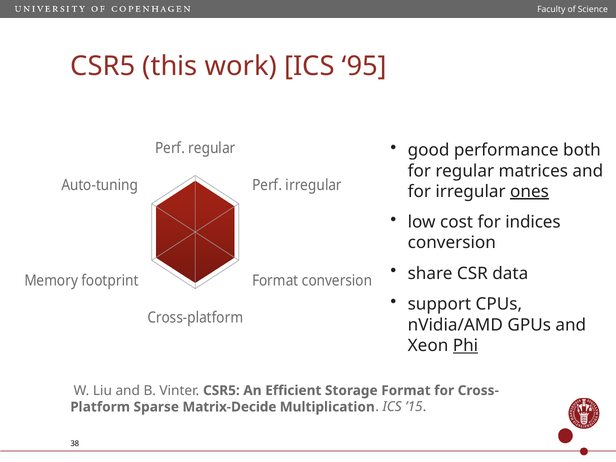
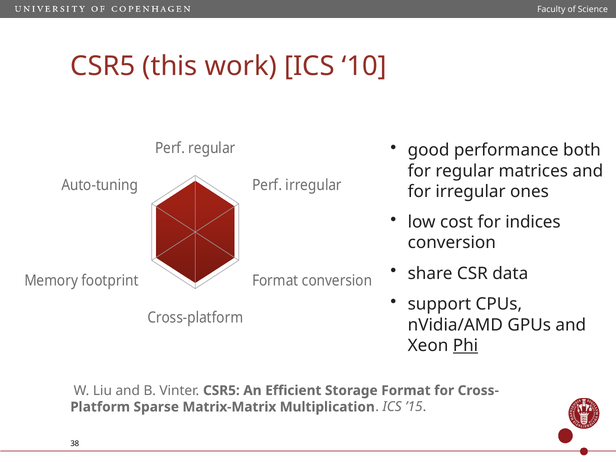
95: 95 -> 10
ones underline: present -> none
Matrix-Decide: Matrix-Decide -> Matrix-Matrix
